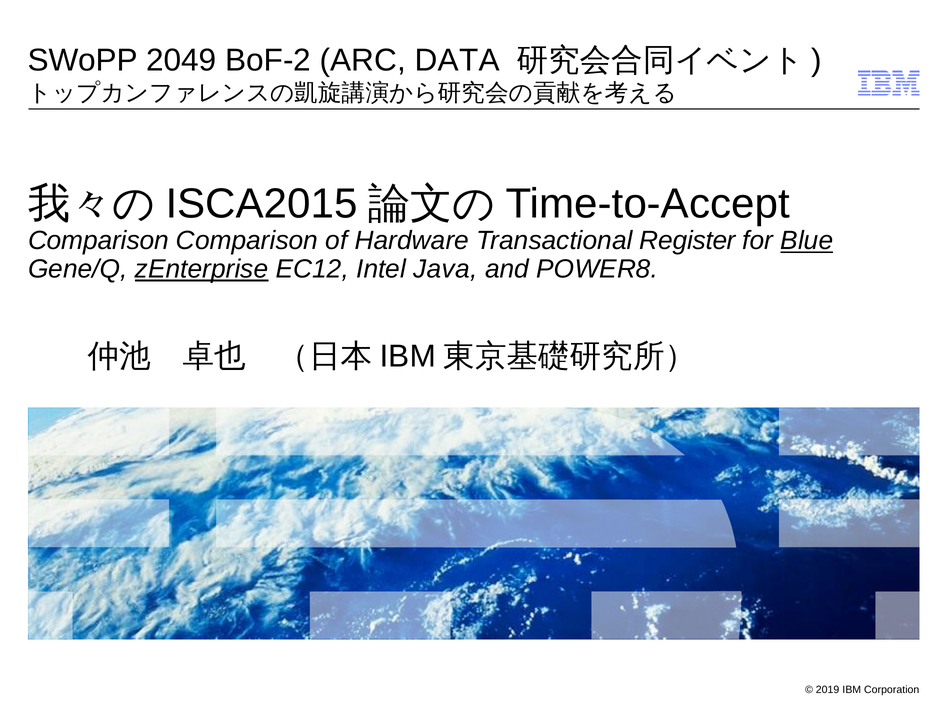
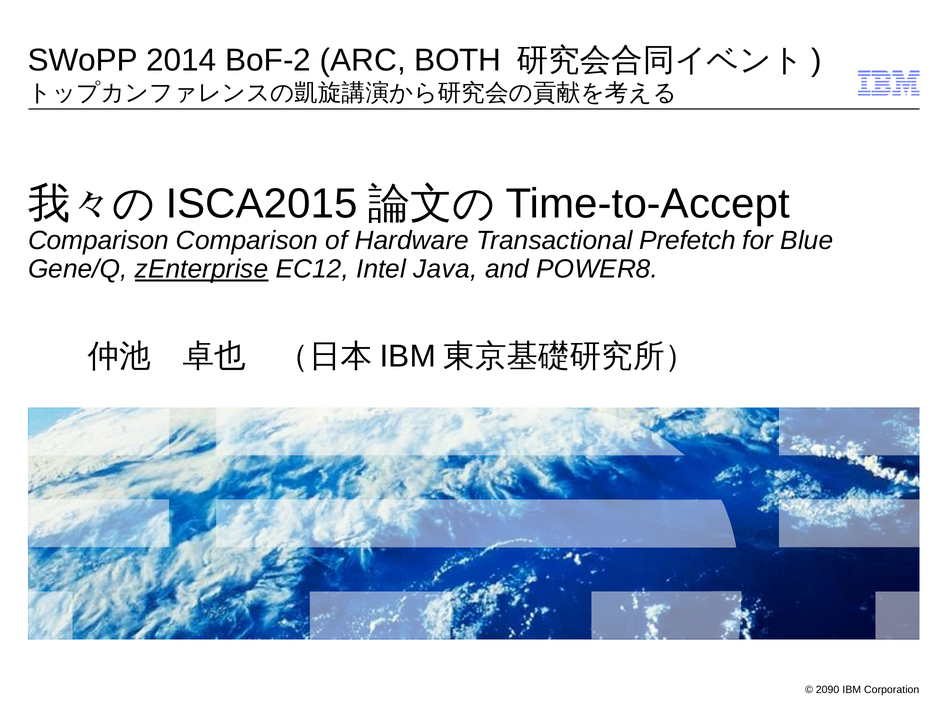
2049: 2049 -> 2014
DATA: DATA -> BOTH
Register: Register -> Prefetch
Blue underline: present -> none
2019: 2019 -> 2090
